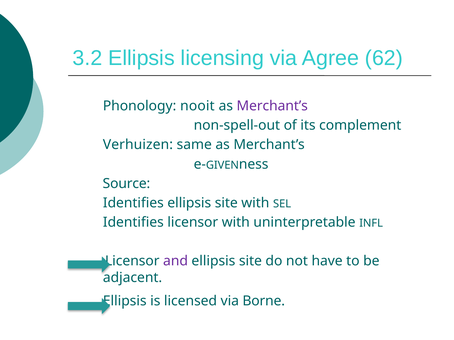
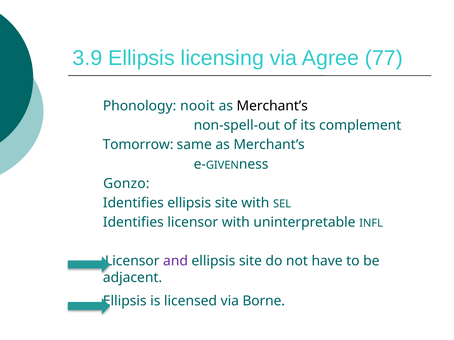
3.2: 3.2 -> 3.9
62: 62 -> 77
Merchant’s at (272, 106) colour: purple -> black
Verhuizen: Verhuizen -> Tomorrow
Source: Source -> Gonzo
